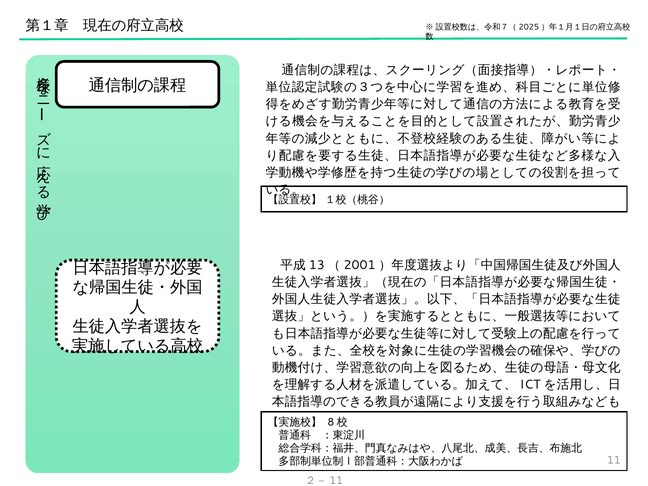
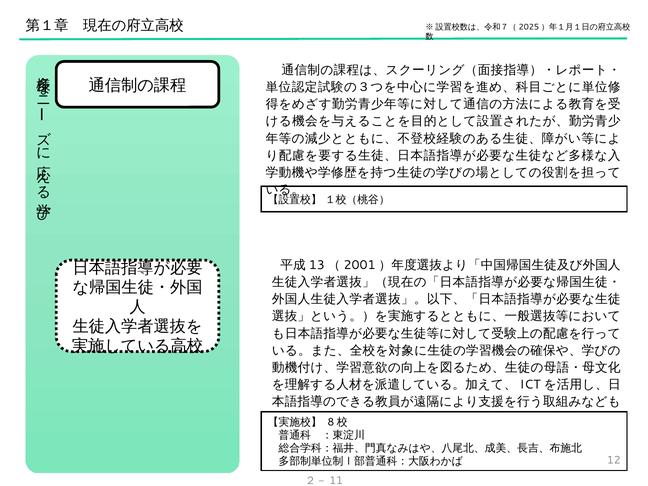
11: 11 -> 12
